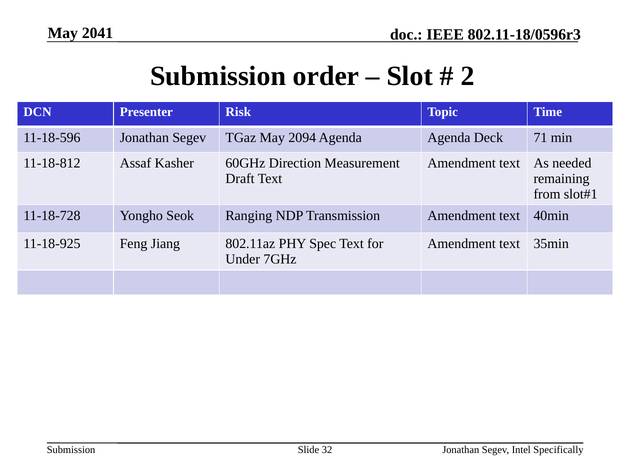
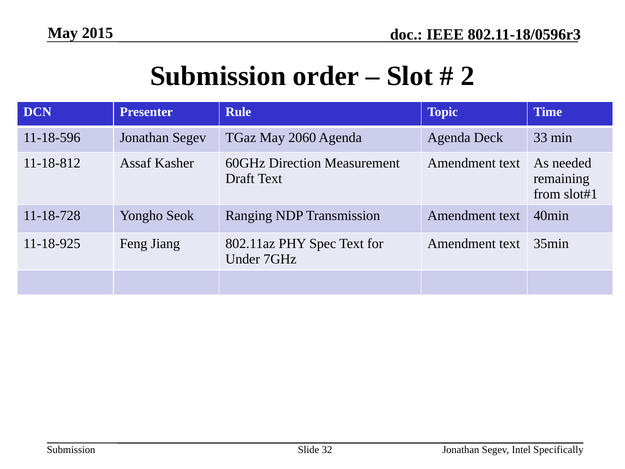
2041: 2041 -> 2015
Risk: Risk -> Rule
2094: 2094 -> 2060
71: 71 -> 33
